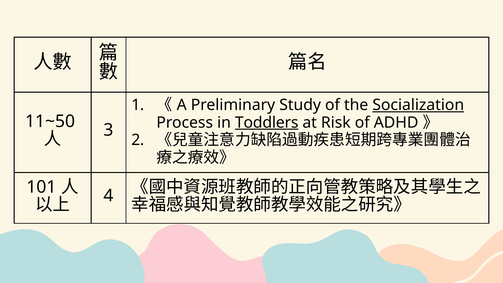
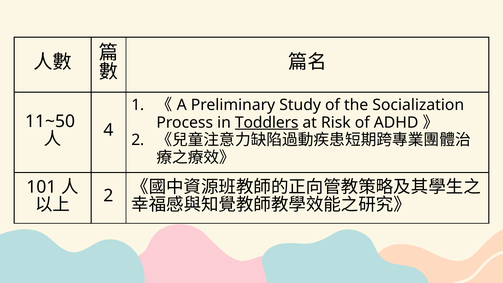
Socialization underline: present -> none
3: 3 -> 4
4 at (109, 196): 4 -> 2
